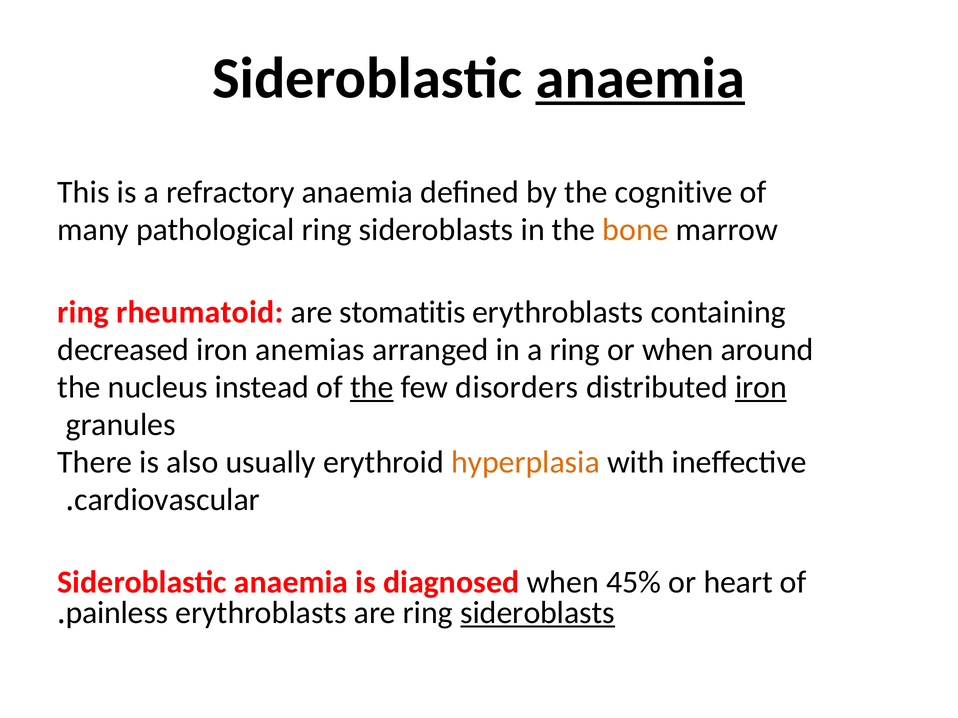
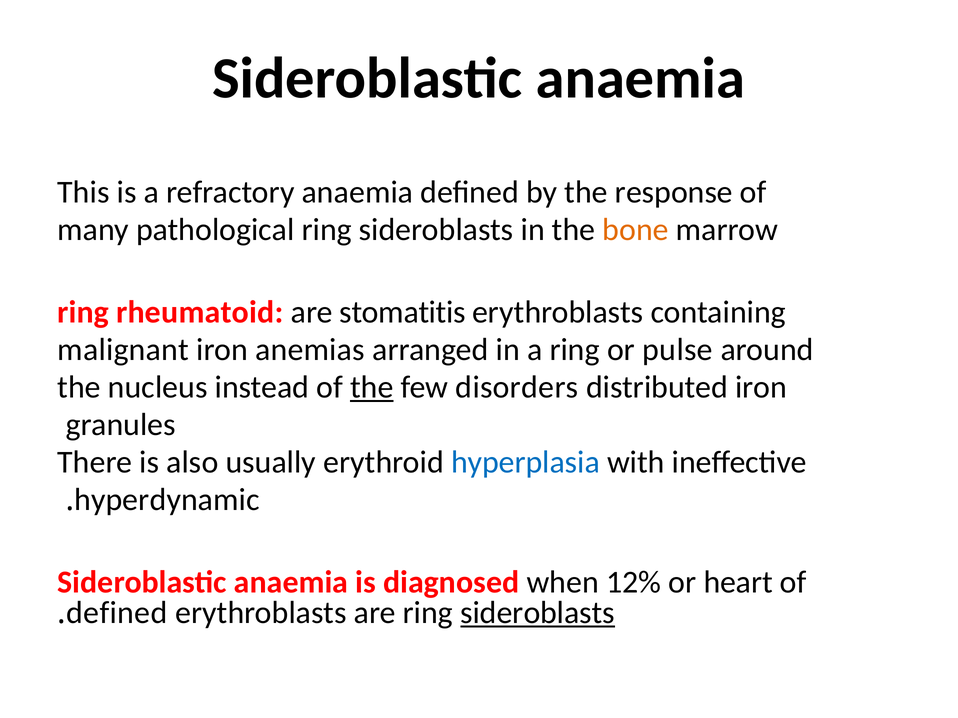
anaemia at (640, 78) underline: present -> none
cognitive: cognitive -> response
decreased: decreased -> malignant
or when: when -> pulse
iron at (761, 387) underline: present -> none
hyperplasia colour: orange -> blue
cardiovascular: cardiovascular -> hyperdynamic
45%: 45% -> 12%
painless at (117, 613): painless -> defined
